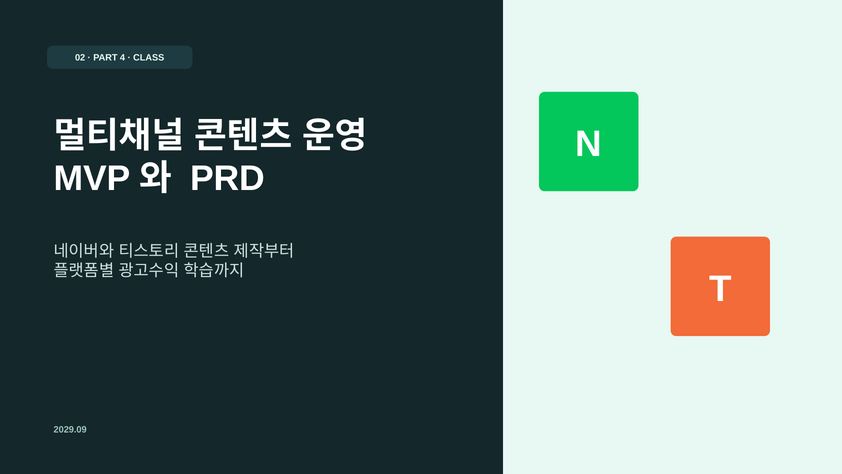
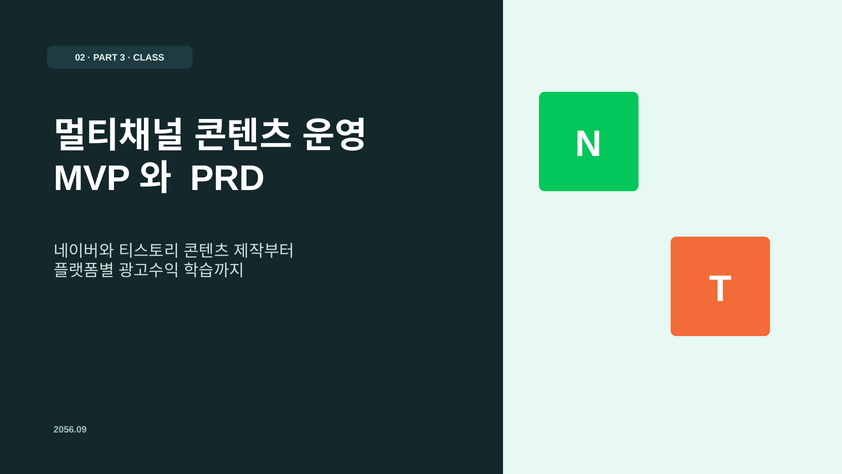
4: 4 -> 3
2029.09: 2029.09 -> 2056.09
